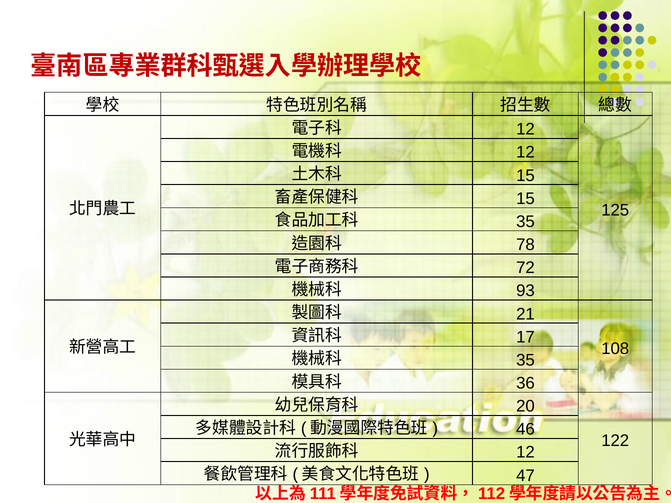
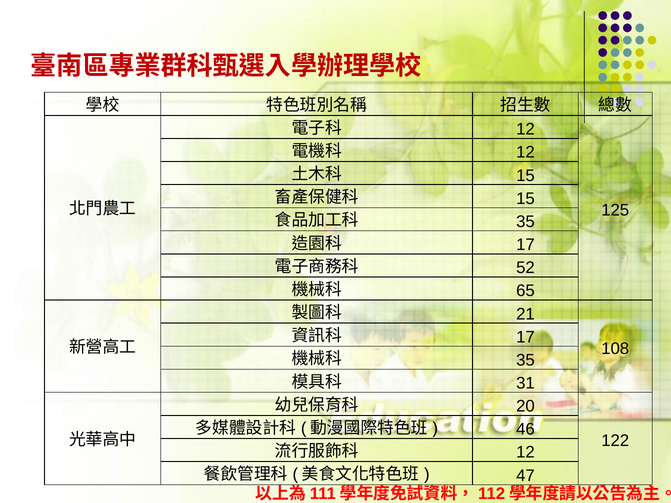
78 at (525, 245): 78 -> 17
72: 72 -> 52
93: 93 -> 65
36: 36 -> 31
